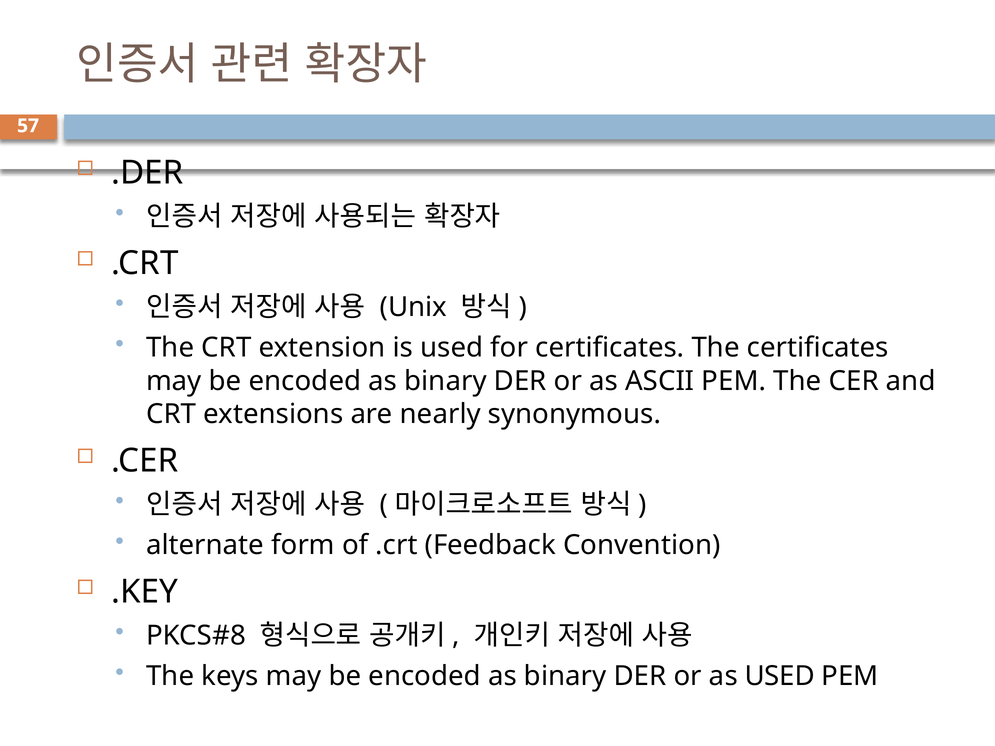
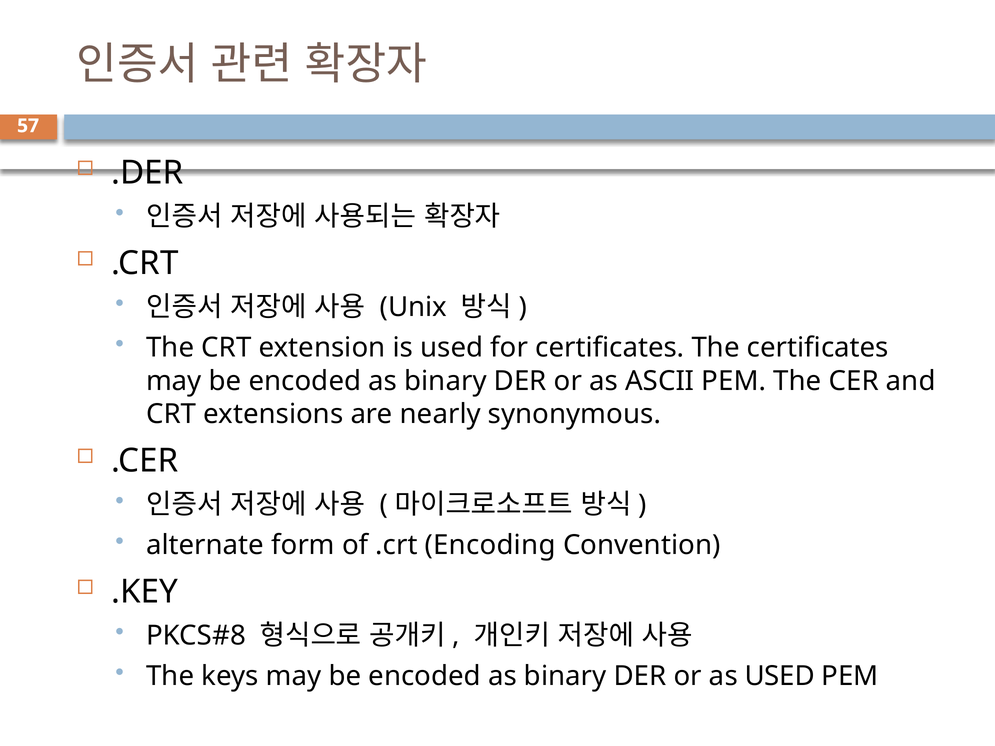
Feedback: Feedback -> Encoding
